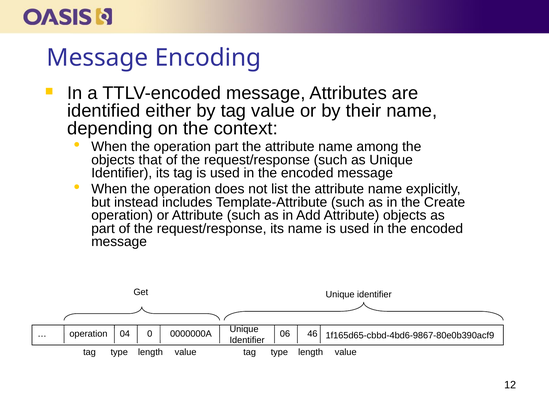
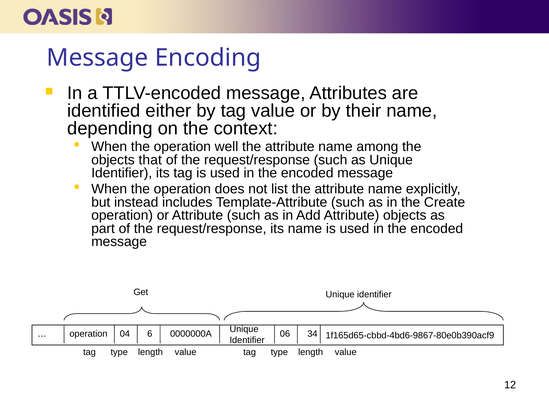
operation part: part -> well
0: 0 -> 6
46: 46 -> 34
